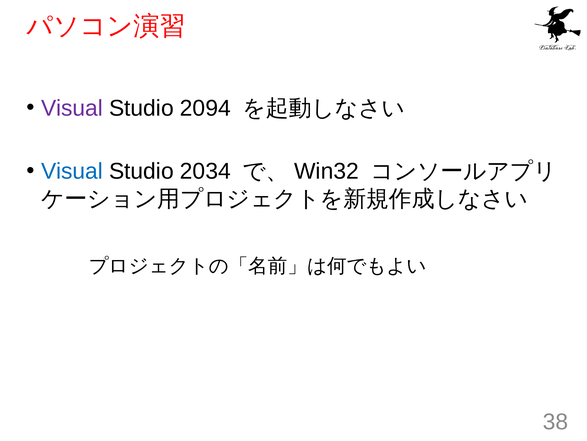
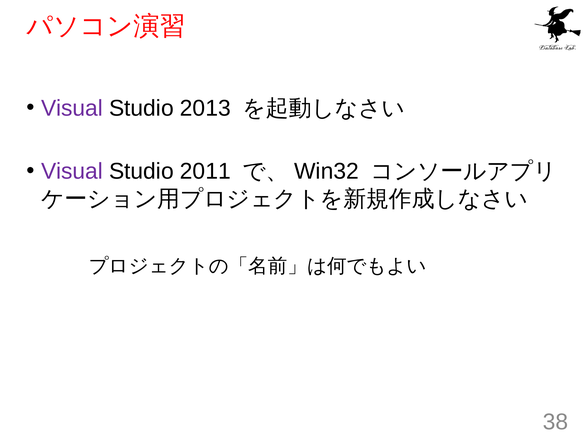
2094: 2094 -> 2013
Visual at (72, 171) colour: blue -> purple
2034: 2034 -> 2011
